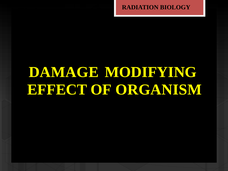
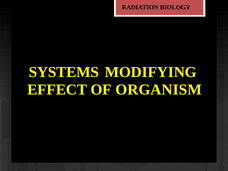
DAMAGE: DAMAGE -> SYSTEMS
